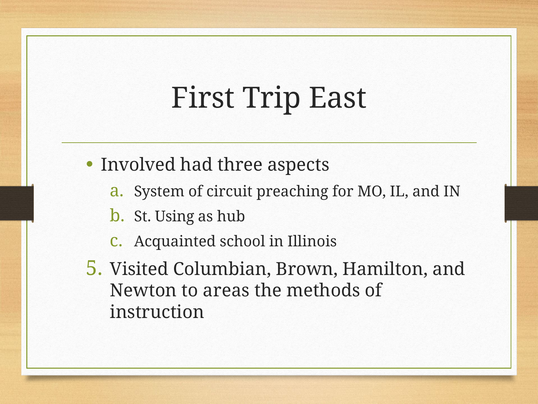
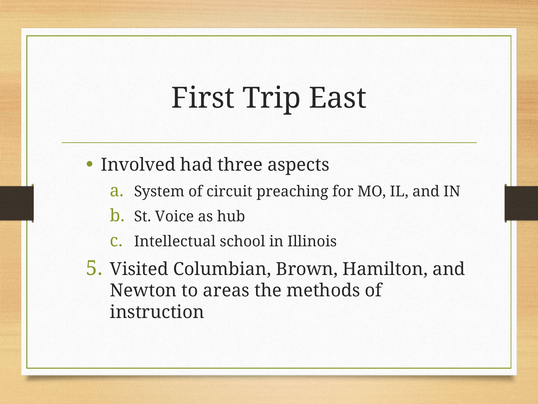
Using: Using -> Voice
Acquainted: Acquainted -> Intellectual
